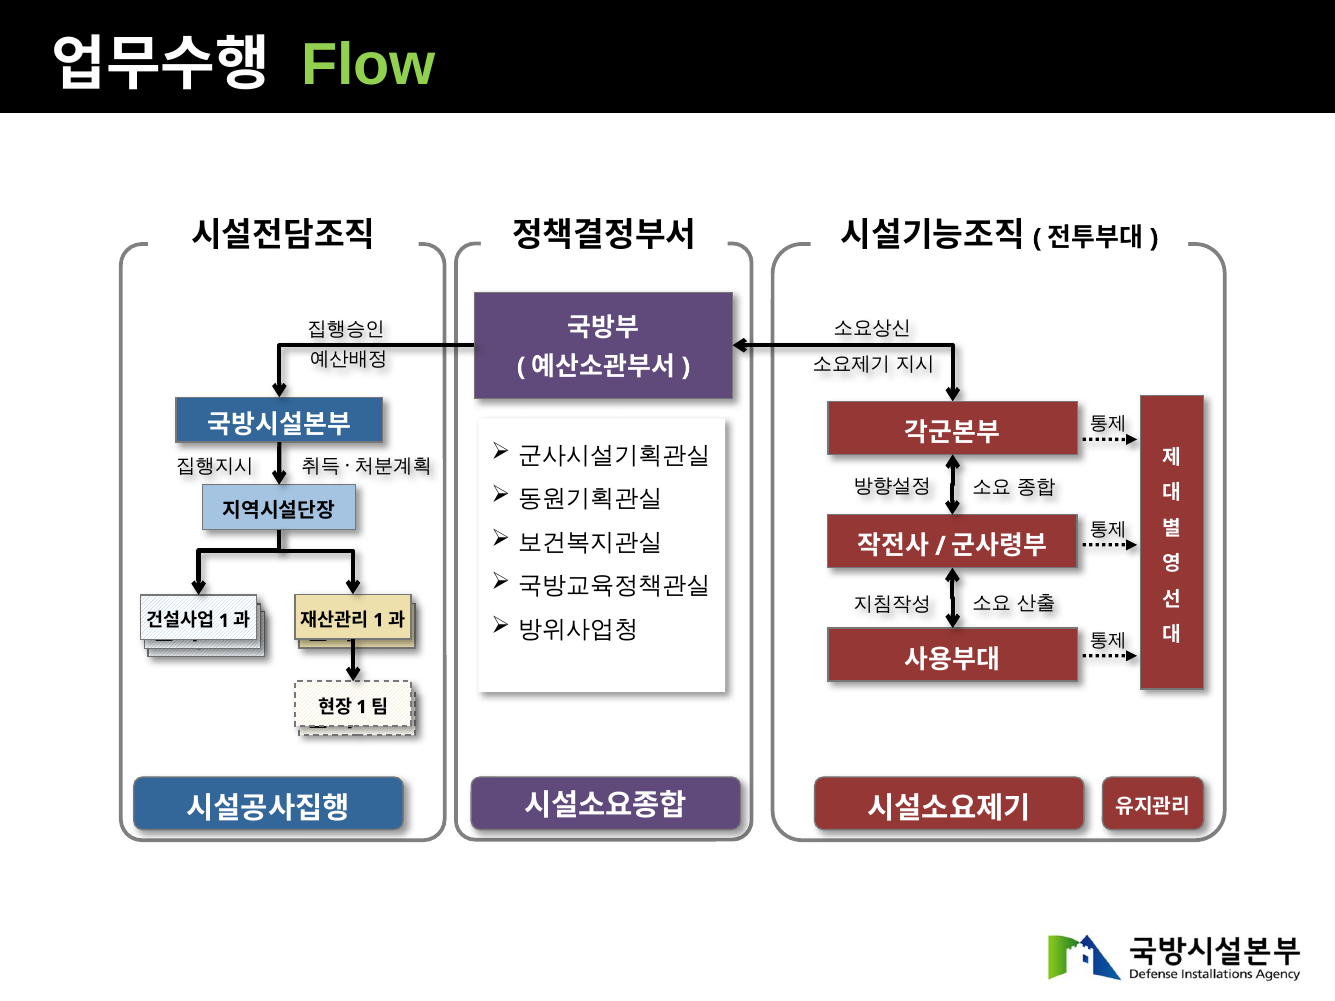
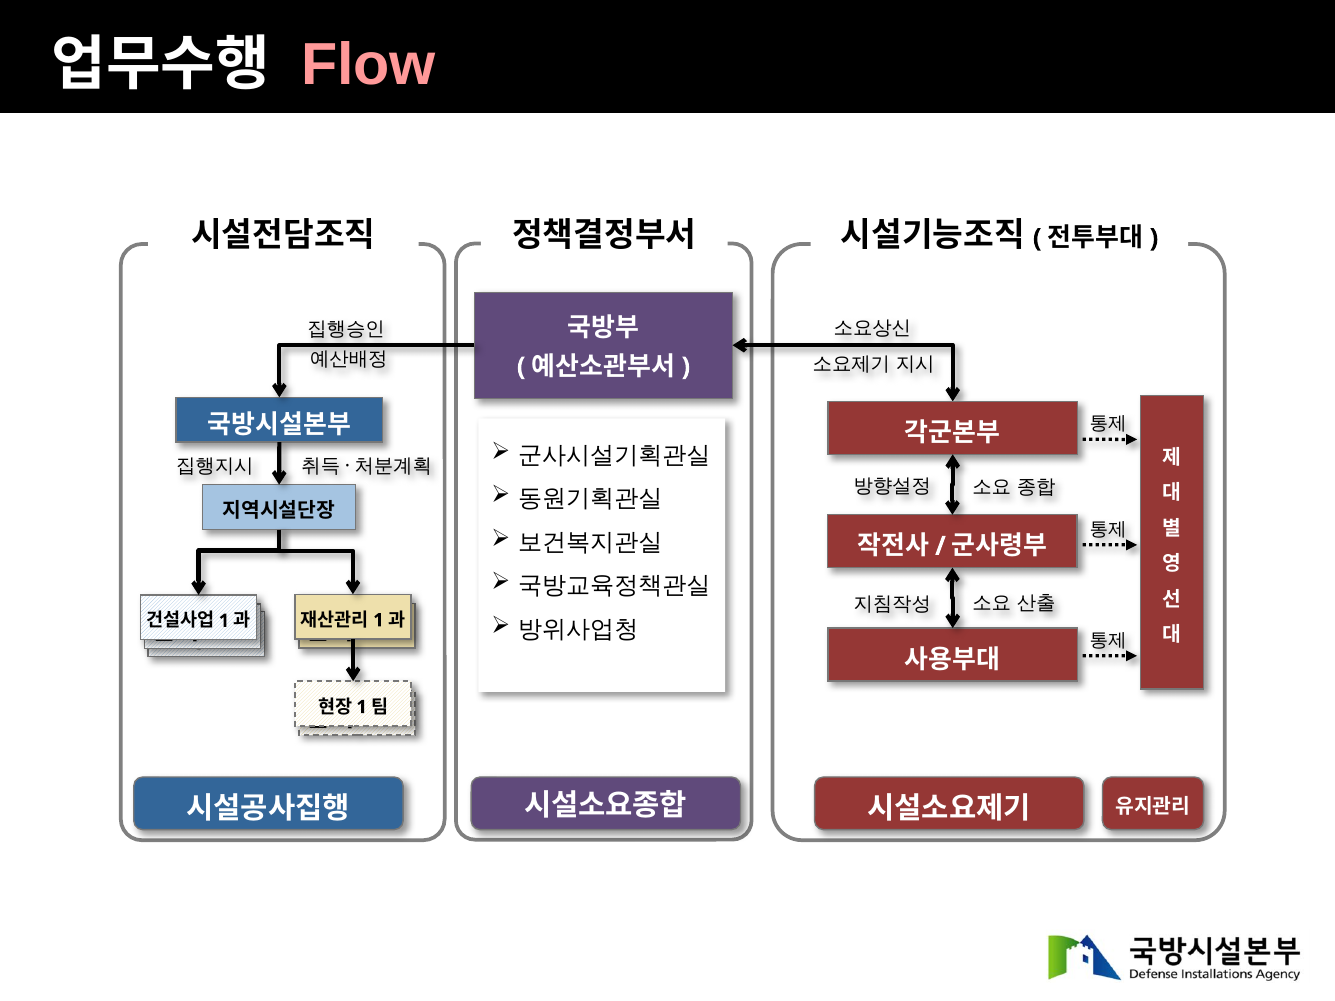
Flow colour: light green -> pink
